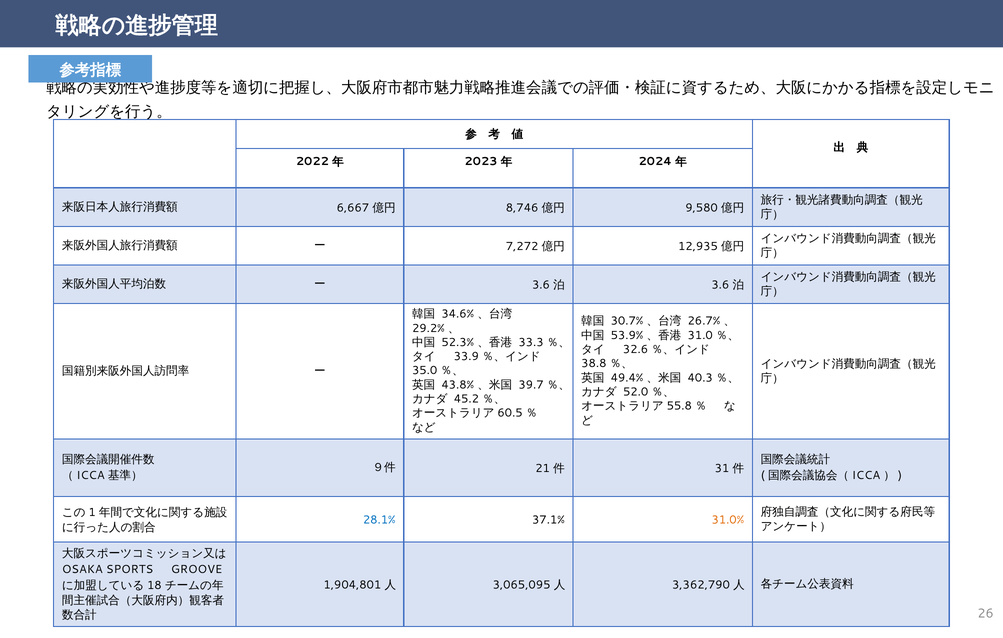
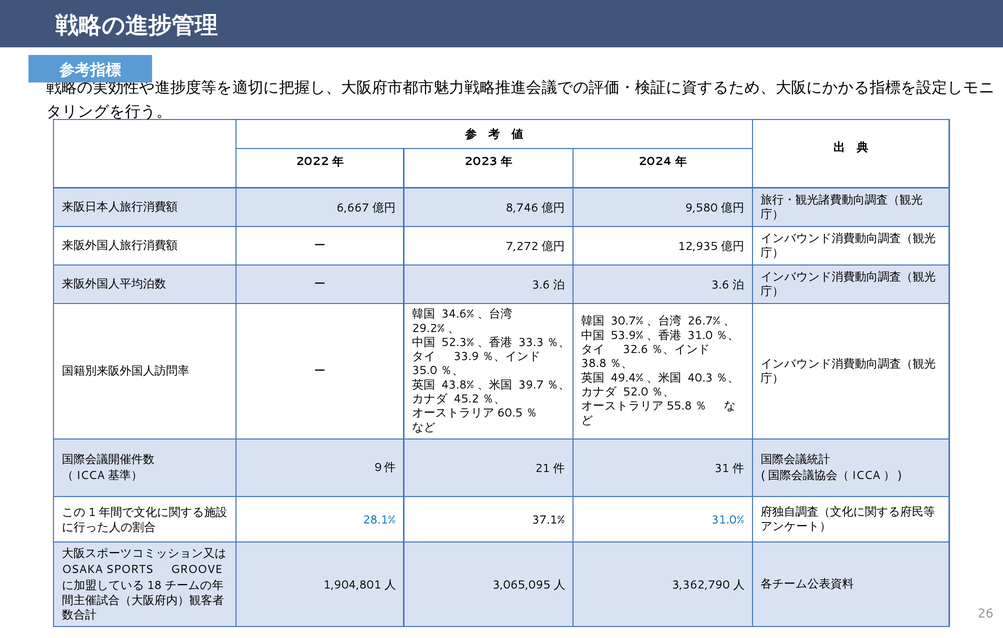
31.0% colour: orange -> blue
